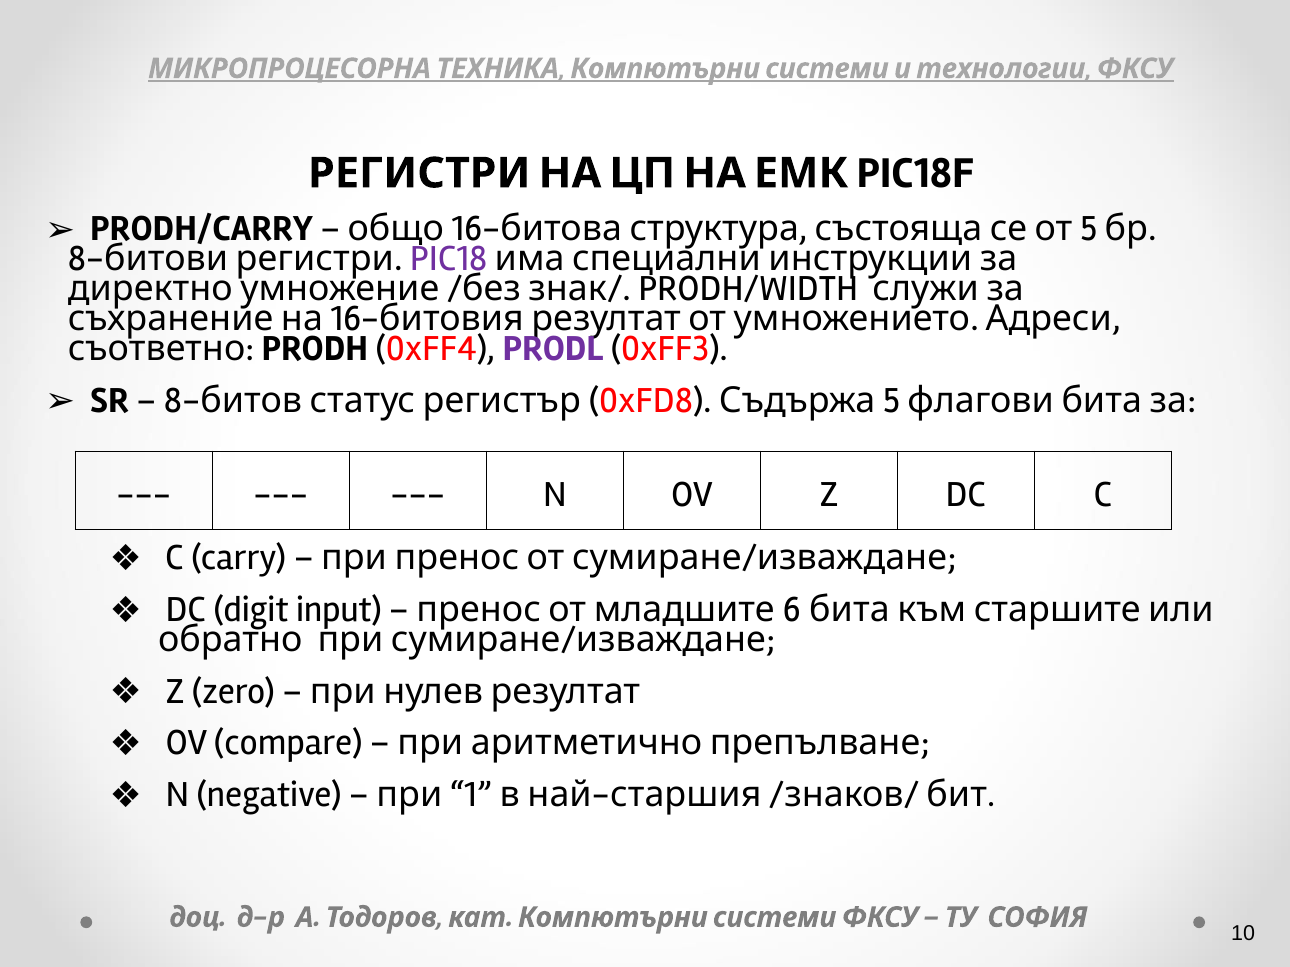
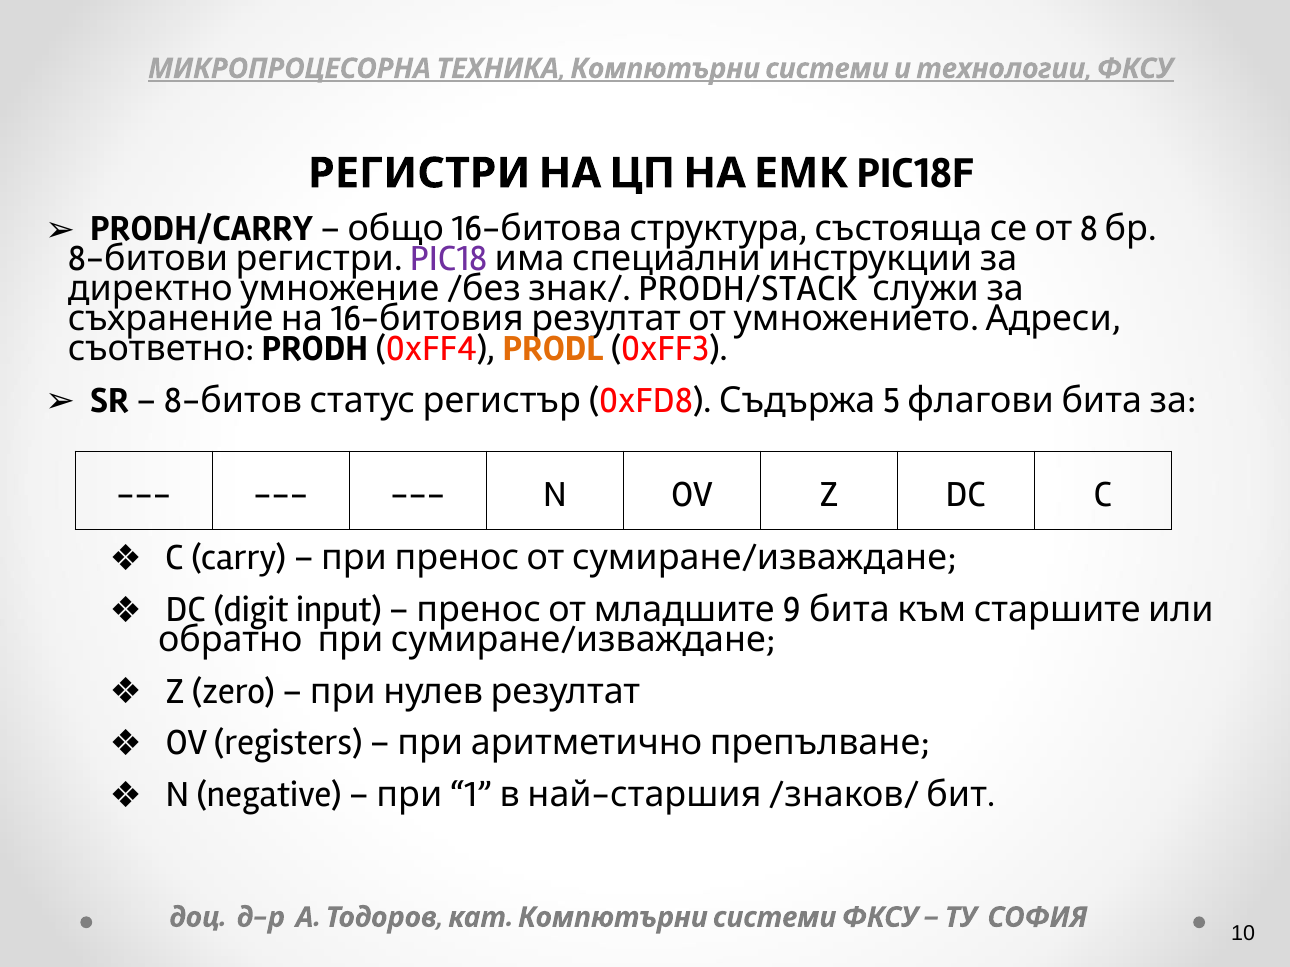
5 at (1089, 228): 5 -> 8
PRODH/WIDTH: PRODH/WIDTH -> PRODH/STACK
PRODL colour: purple -> orange
6: 6 -> 9
compare: compare -> registers
